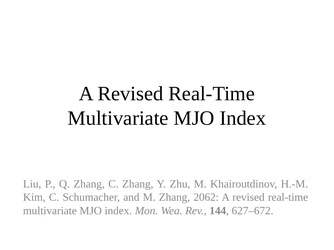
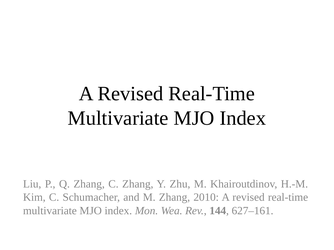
2062: 2062 -> 2010
627–672: 627–672 -> 627–161
